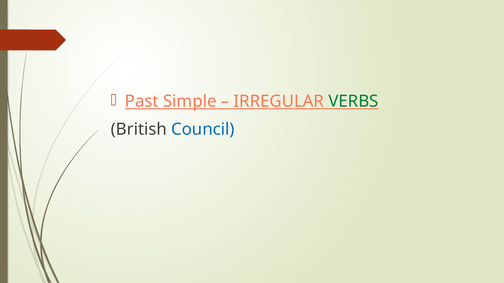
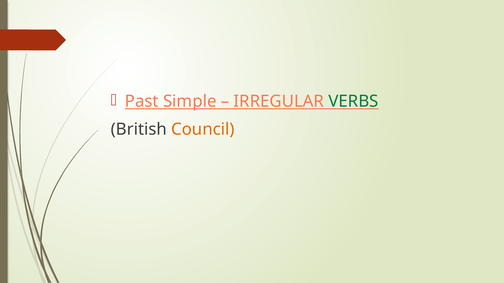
Council colour: blue -> orange
